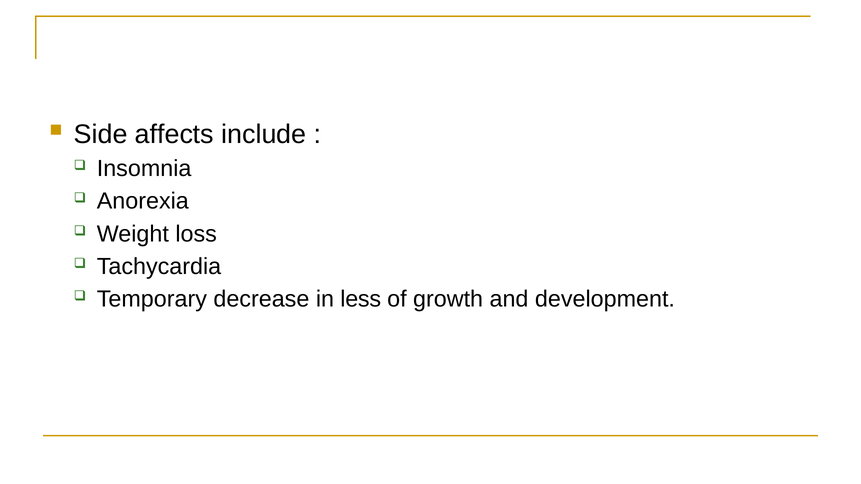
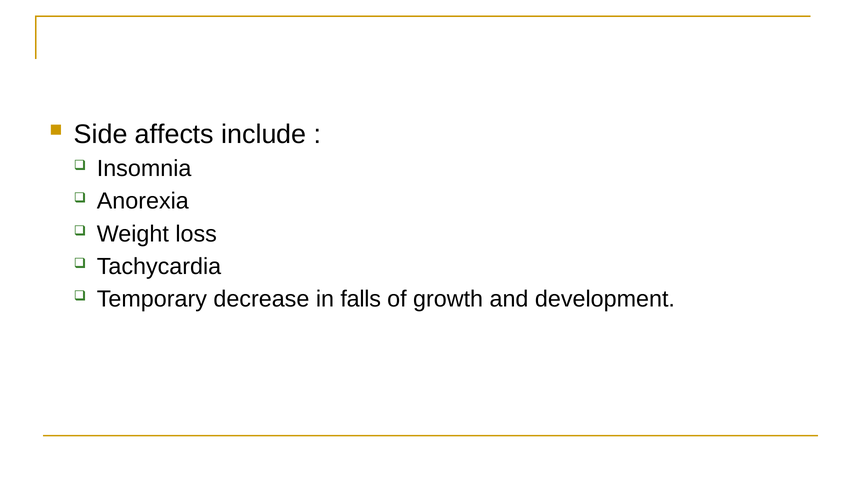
less: less -> falls
